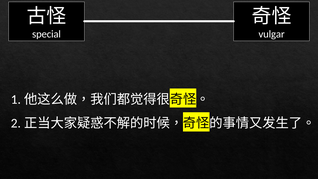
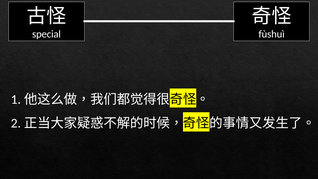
vulgar: vulgar -> fùshuì
